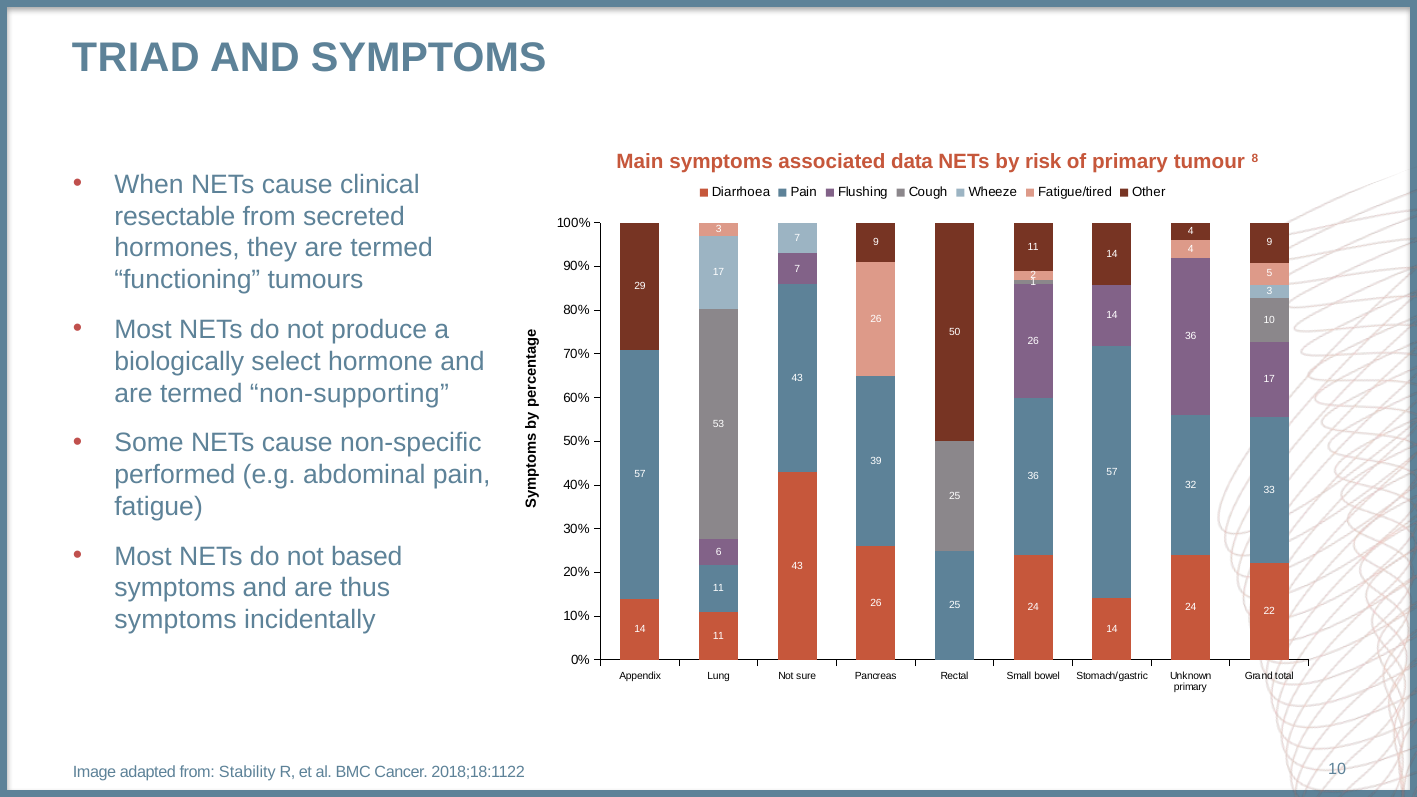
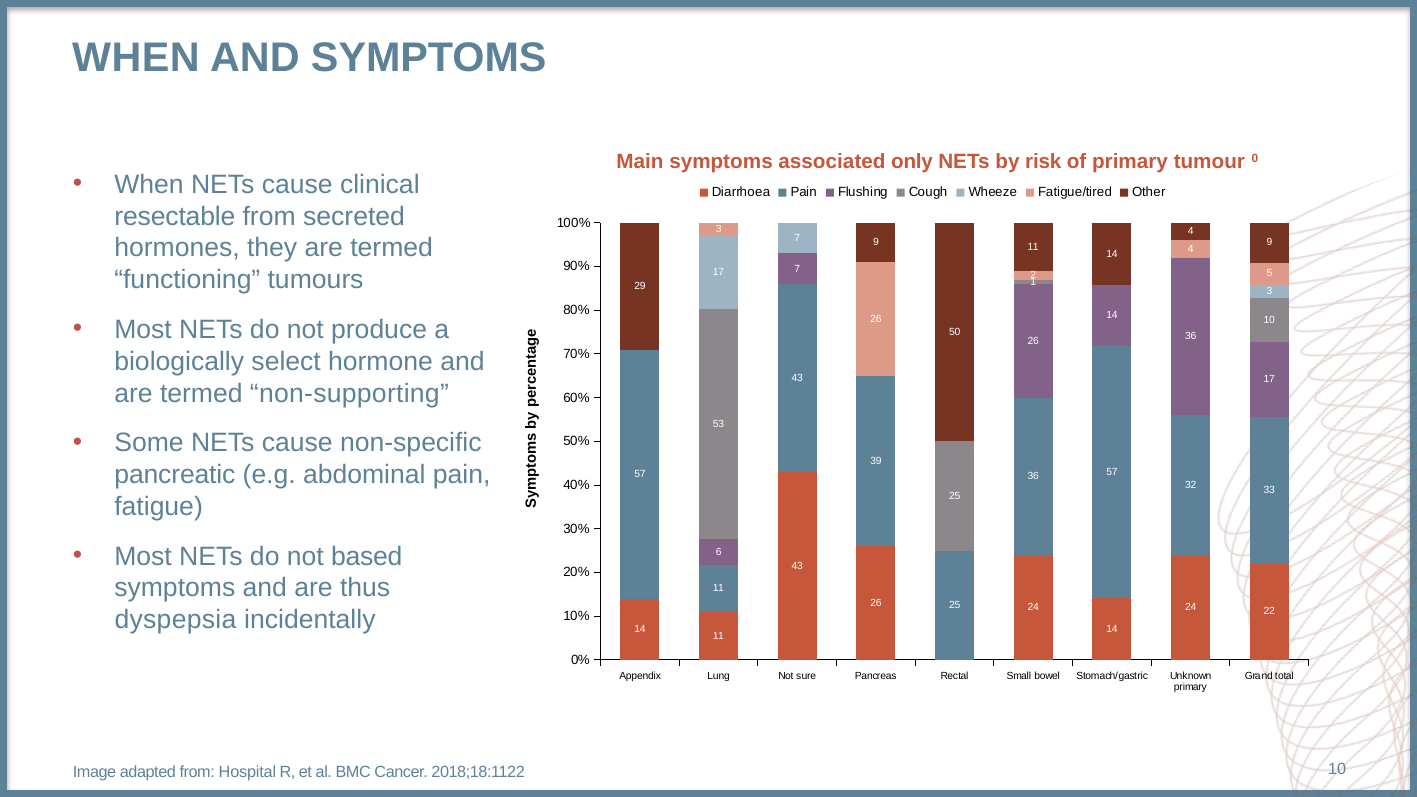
TRIAD at (136, 58): TRIAD -> WHEN
data: data -> only
8: 8 -> 0
performed: performed -> pancreatic
symptoms at (176, 620): symptoms -> dyspepsia
Stability: Stability -> Hospital
